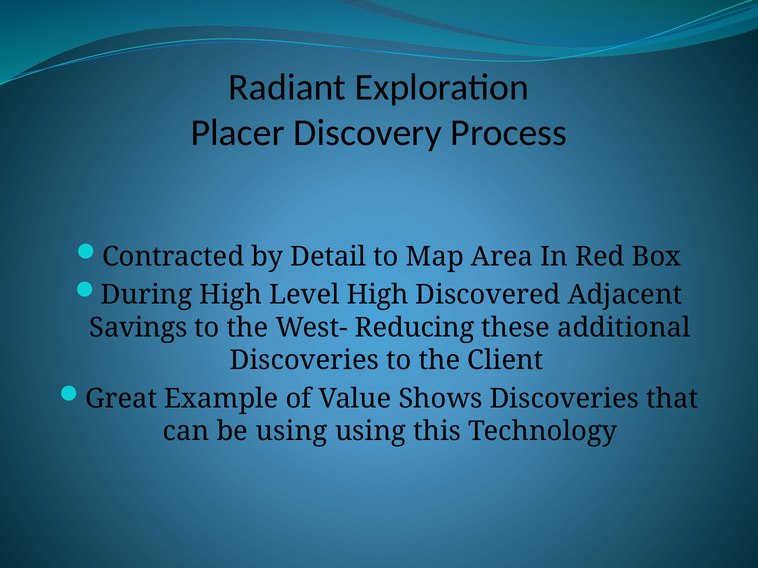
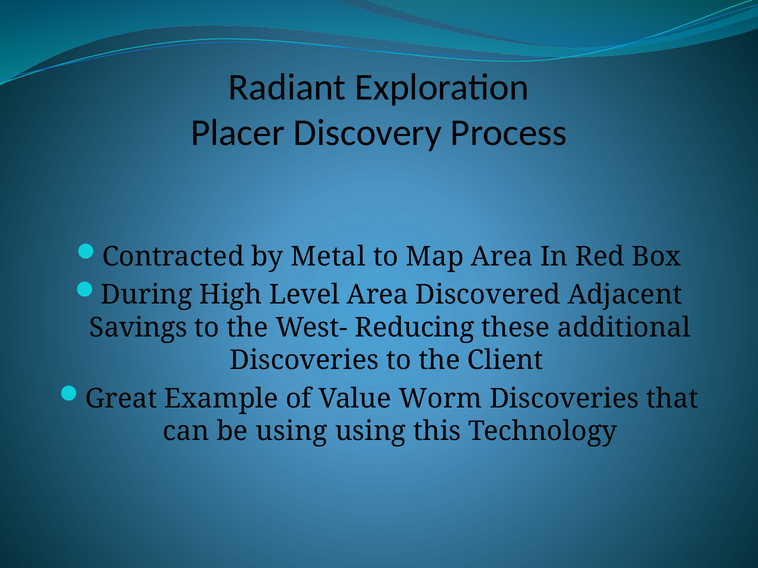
Detail: Detail -> Metal
Level High: High -> Area
Shows: Shows -> Worm
